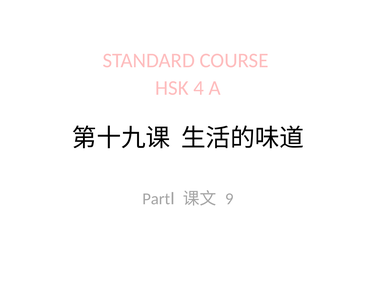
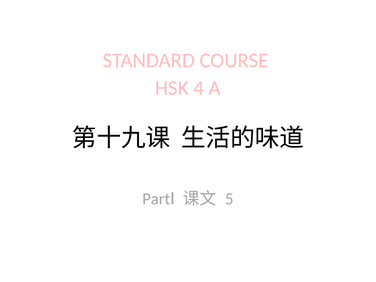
9: 9 -> 5
